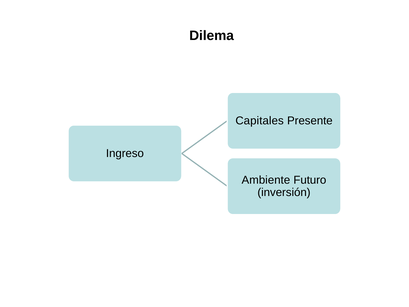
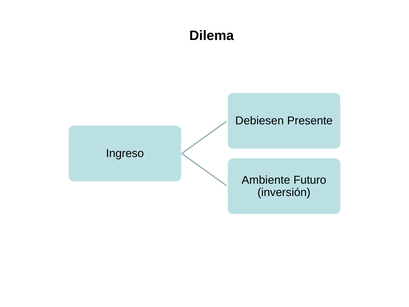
Capitales: Capitales -> Debiesen
